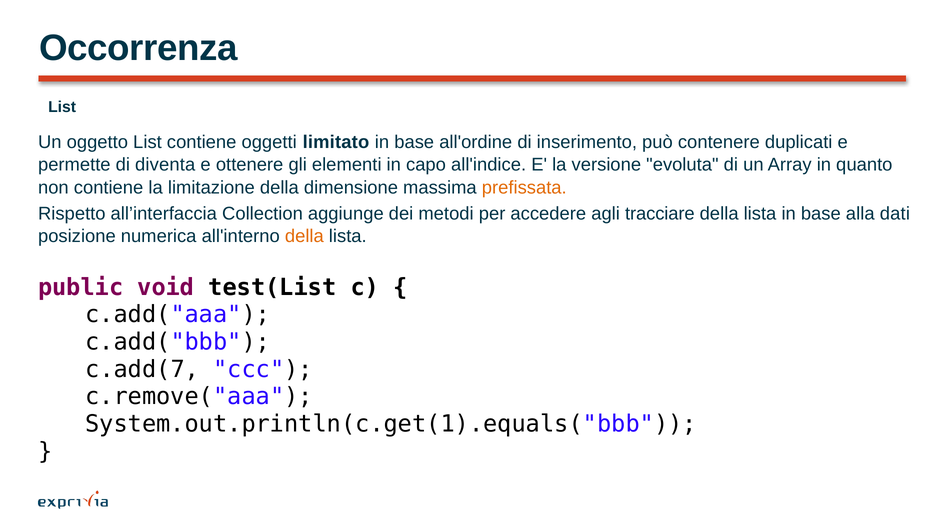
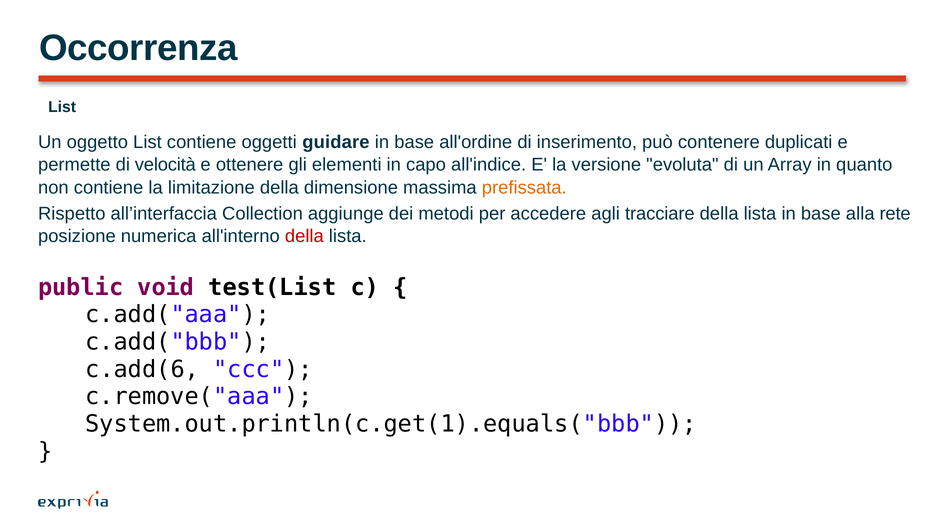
limitato: limitato -> guidare
diventa: diventa -> velocità
dati: dati -> rete
della at (304, 236) colour: orange -> red
c.add(7: c.add(7 -> c.add(6
